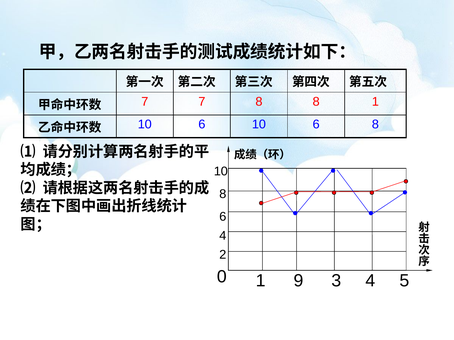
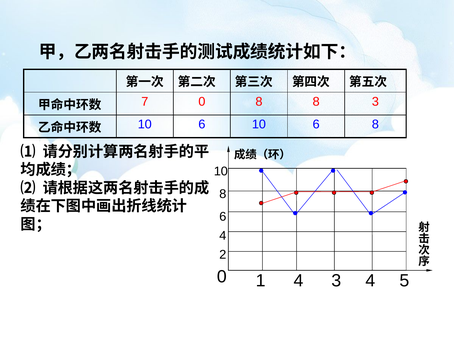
7 7: 7 -> 0
8 1: 1 -> 3
1 9: 9 -> 4
